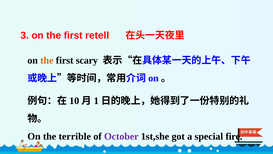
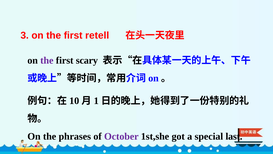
the at (47, 60) colour: orange -> purple
terrible: terrible -> phrases
fire: fire -> last
